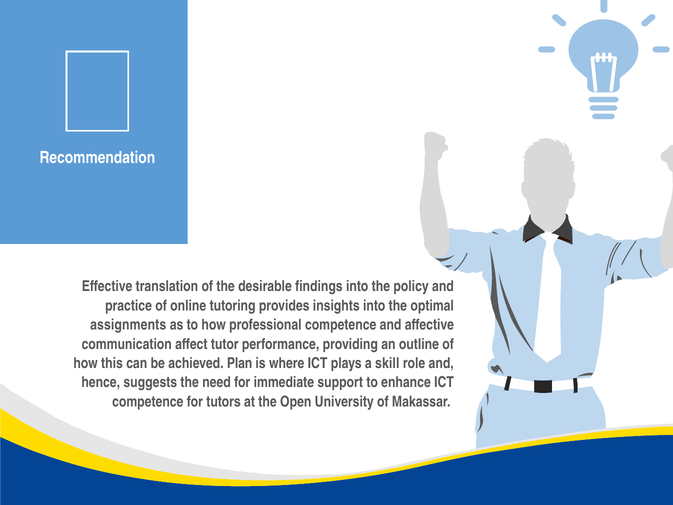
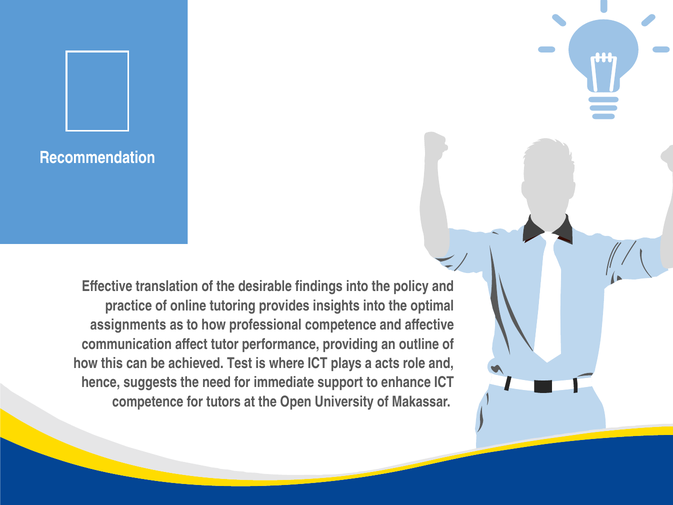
Plan: Plan -> Test
skill: skill -> acts
